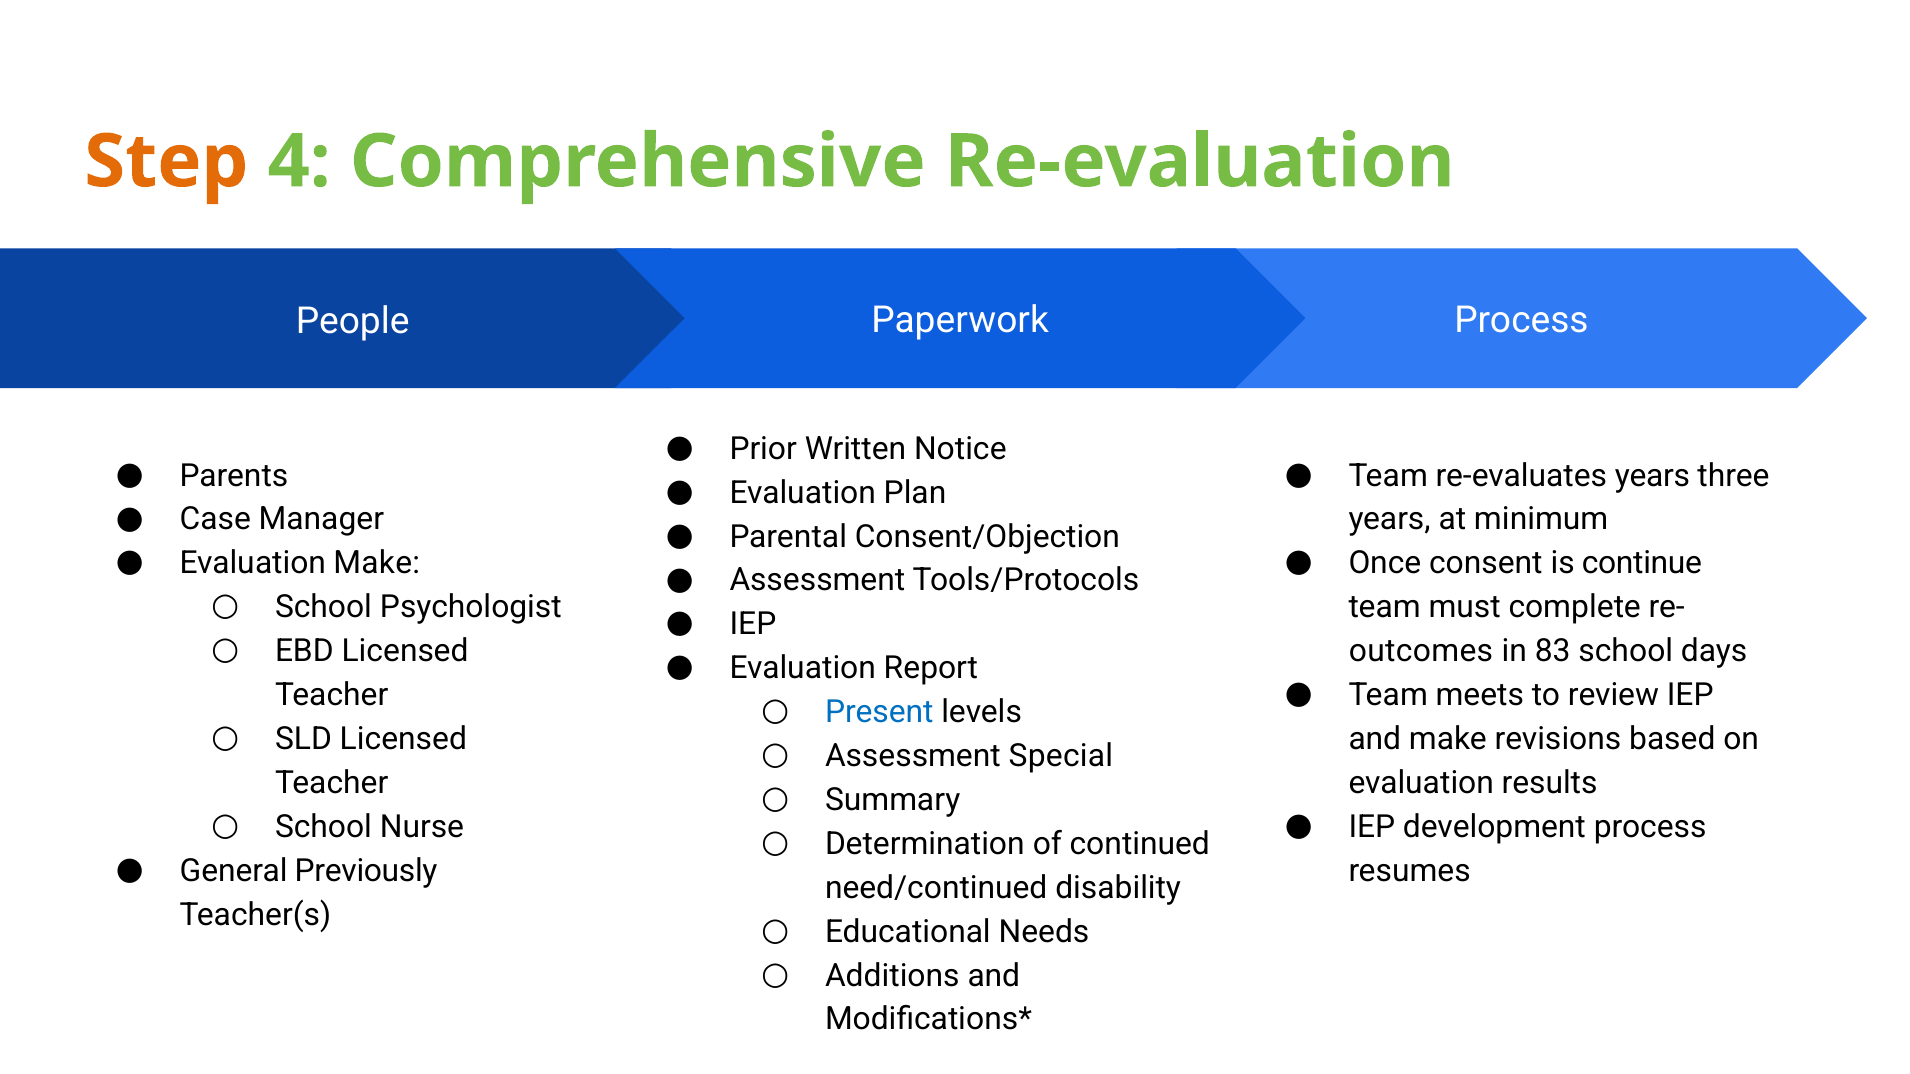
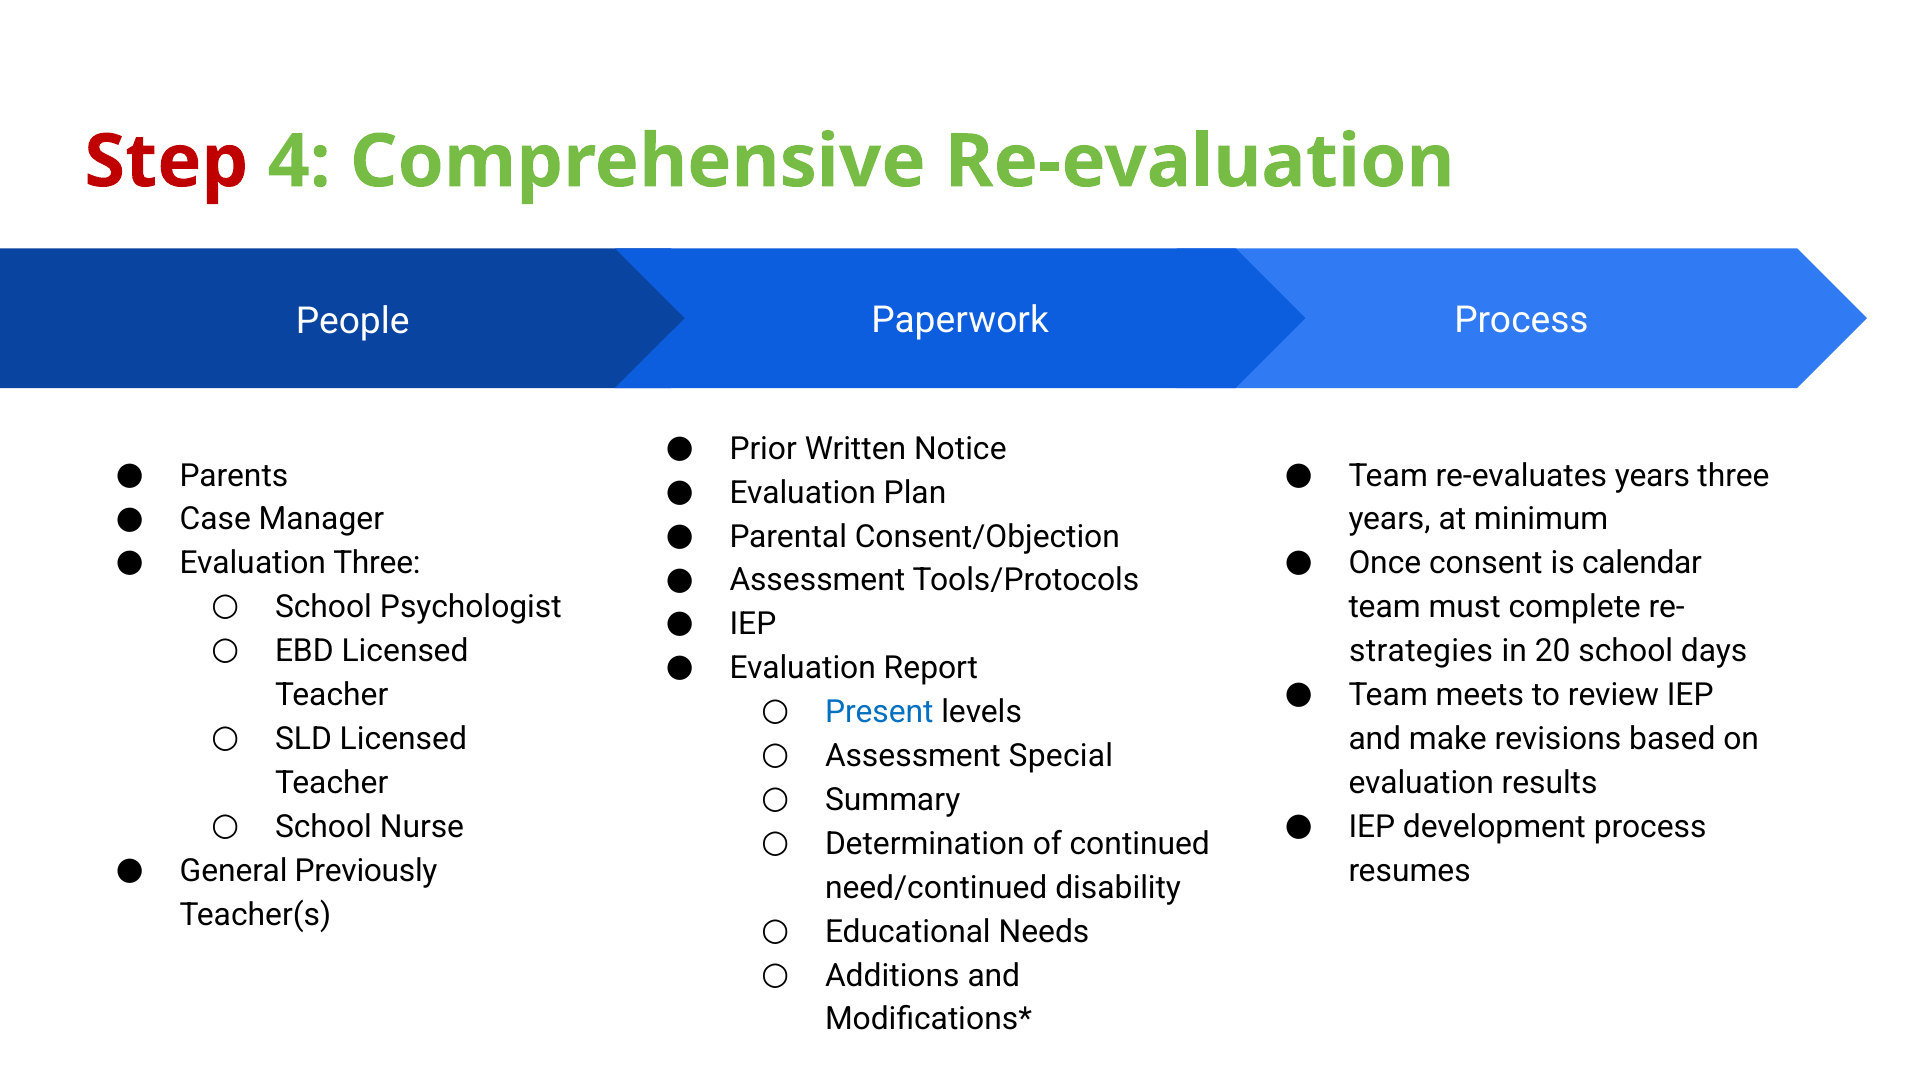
Step colour: orange -> red
Evaluation Make: Make -> Three
continue: continue -> calendar
outcomes: outcomes -> strategies
83: 83 -> 20
